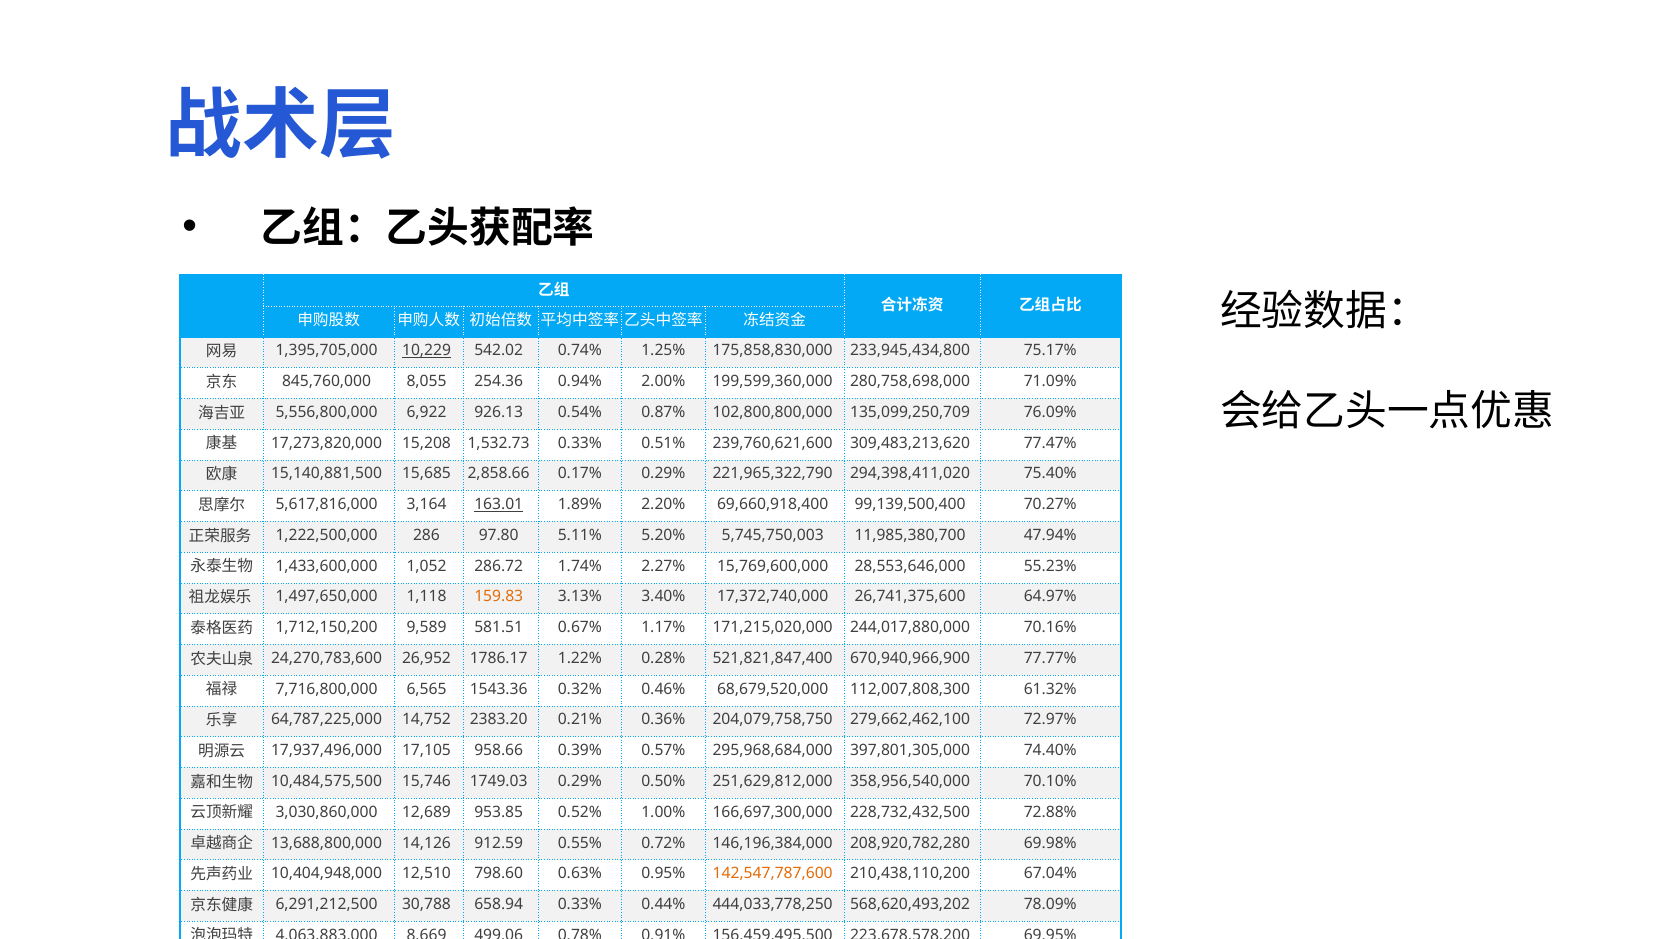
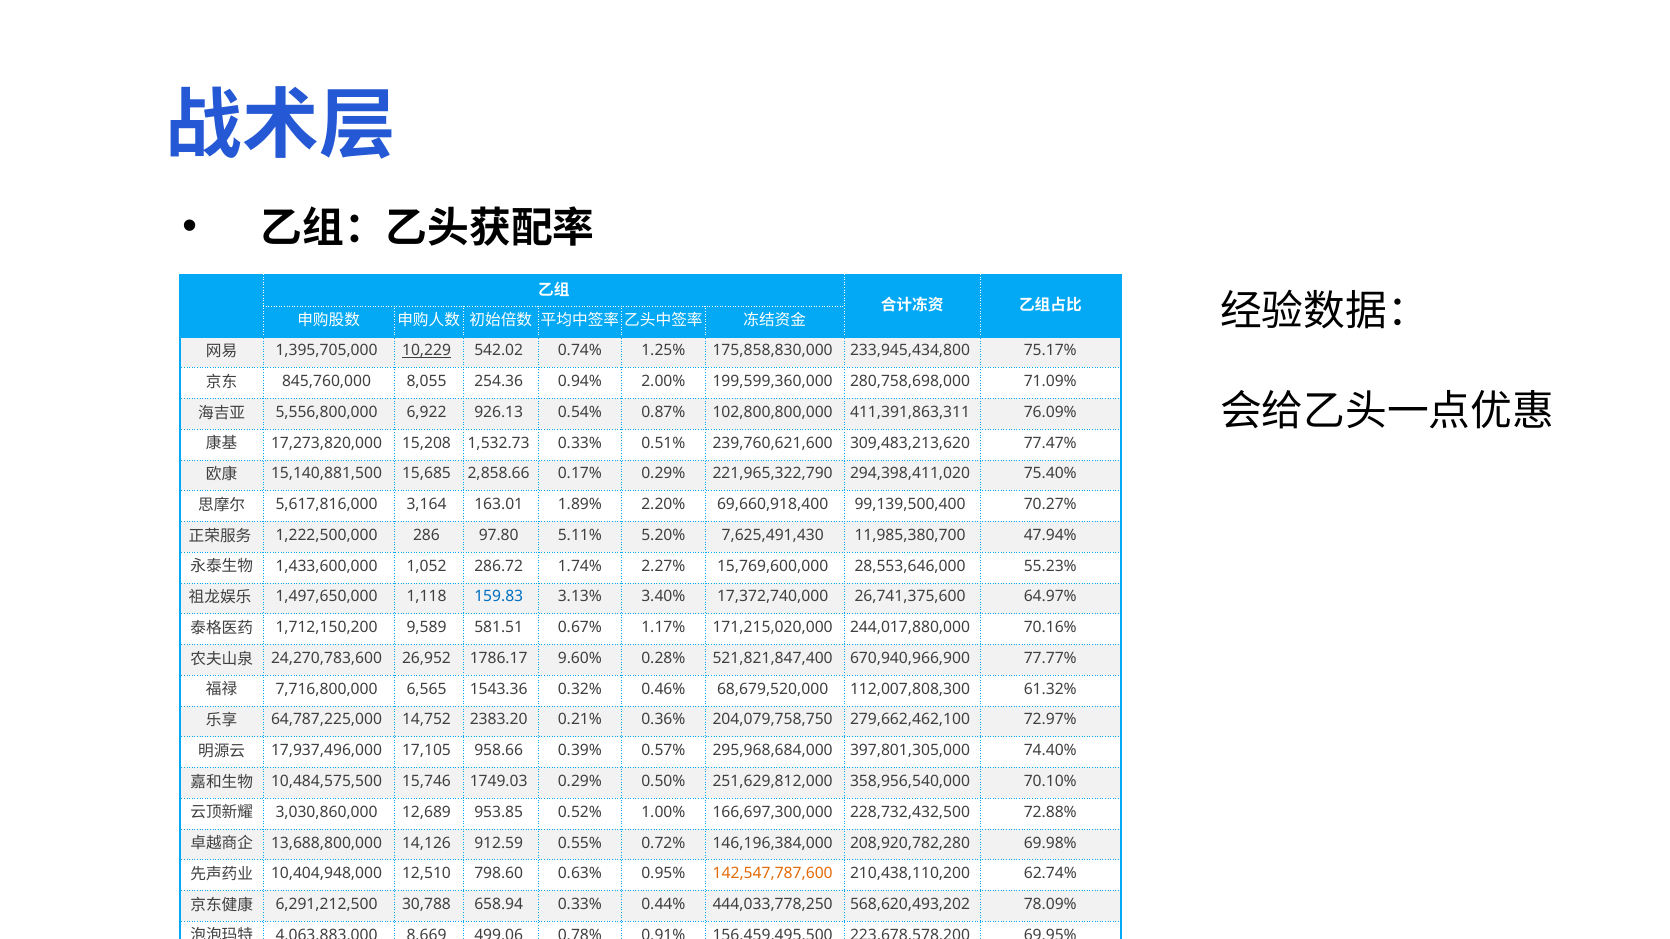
135,099,250,709: 135,099,250,709 -> 411,391,863,311
163.01 underline: present -> none
5,745,750,003: 5,745,750,003 -> 7,625,491,430
159.83 colour: orange -> blue
1.22%: 1.22% -> 9.60%
67.04%: 67.04% -> 62.74%
